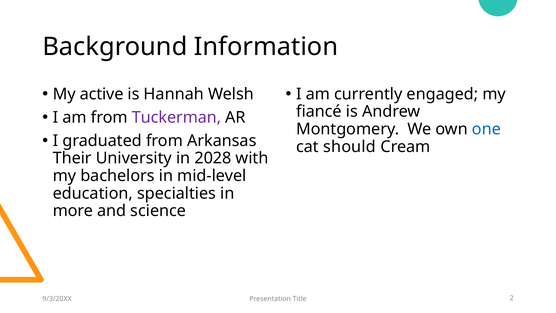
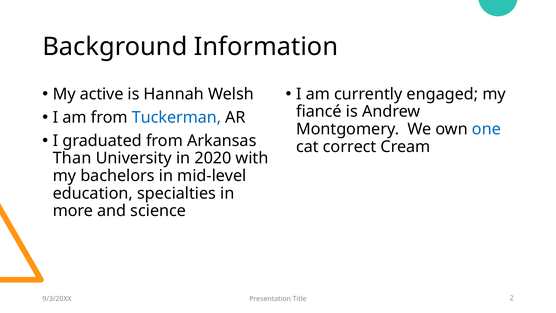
Tuckerman colour: purple -> blue
should: should -> correct
Their: Their -> Than
2028: 2028 -> 2020
